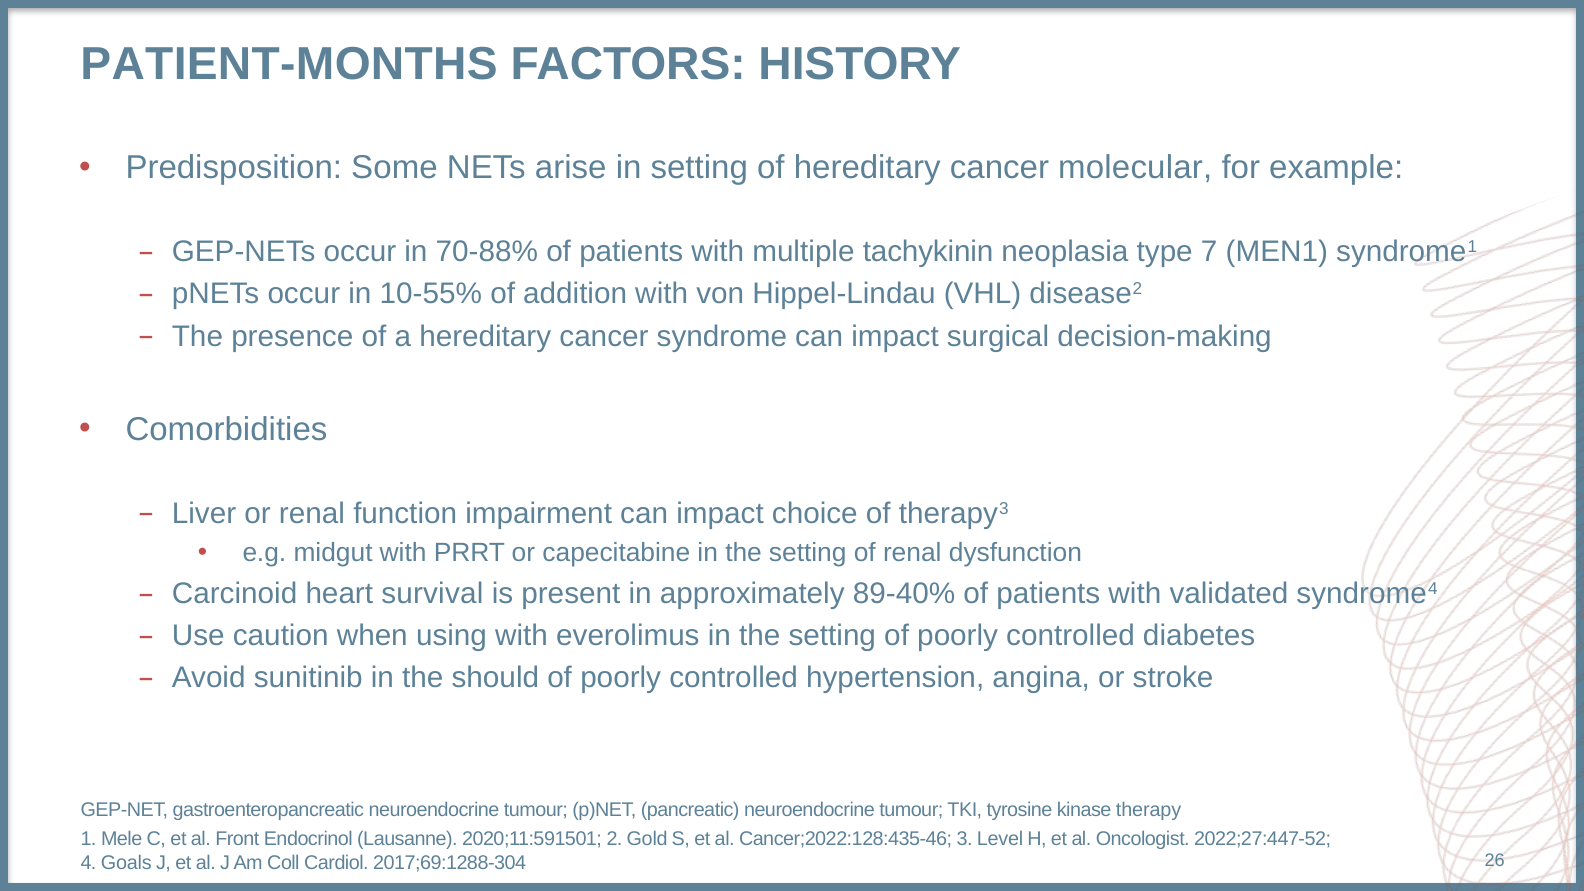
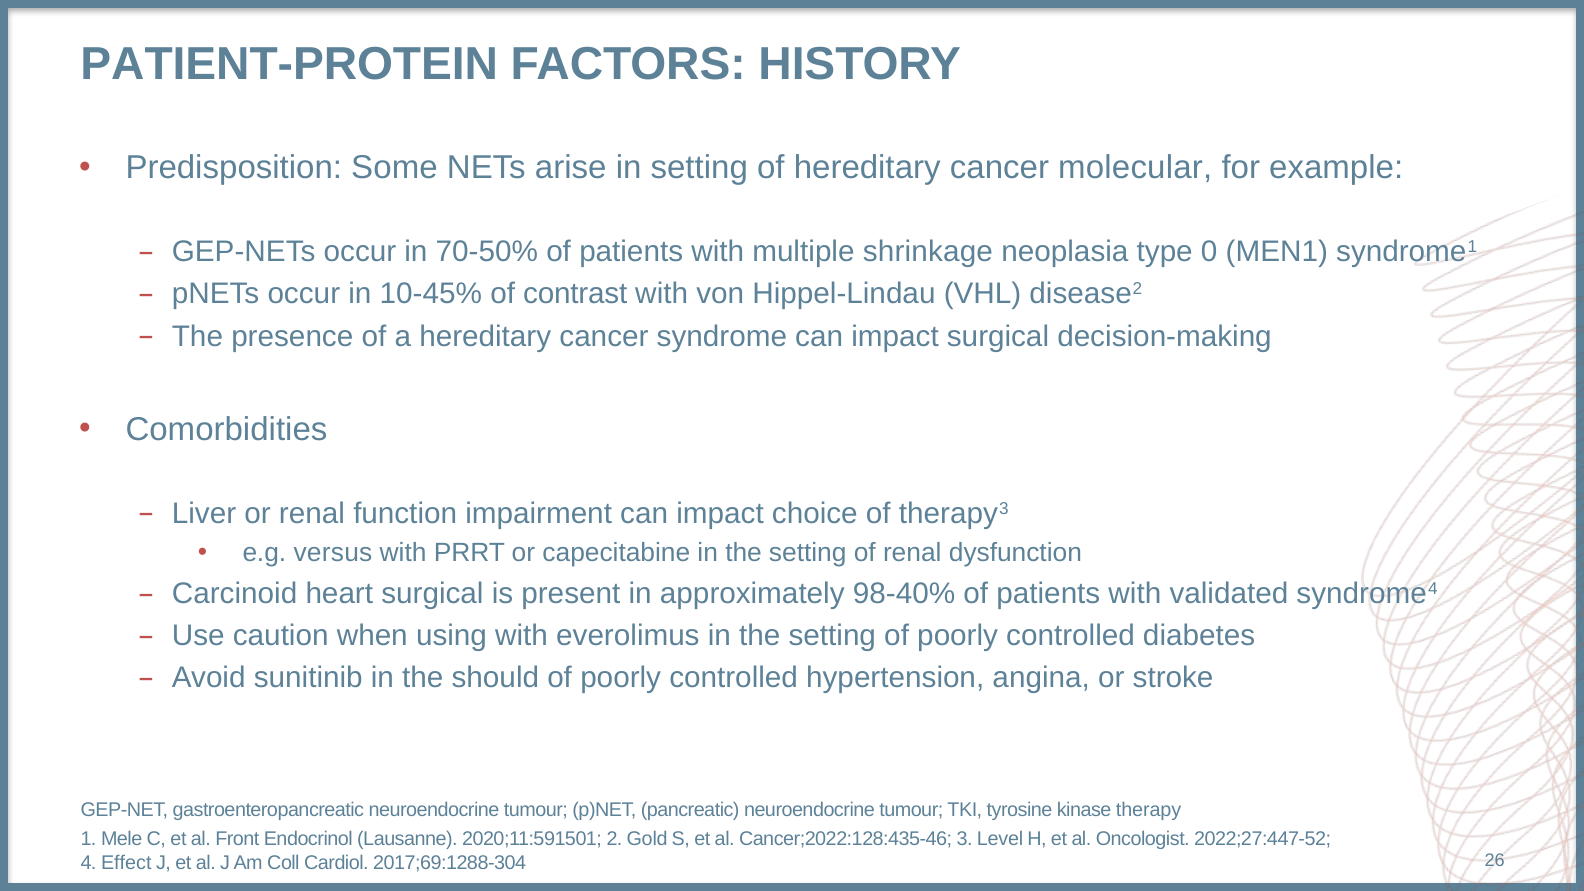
PATIENT-MONTHS: PATIENT-MONTHS -> PATIENT-PROTEIN
70-88%: 70-88% -> 70-50%
tachykinin: tachykinin -> shrinkage
7: 7 -> 0
10-55%: 10-55% -> 10-45%
addition: addition -> contrast
midgut: midgut -> versus
heart survival: survival -> surgical
89-40%: 89-40% -> 98-40%
Goals: Goals -> Effect
